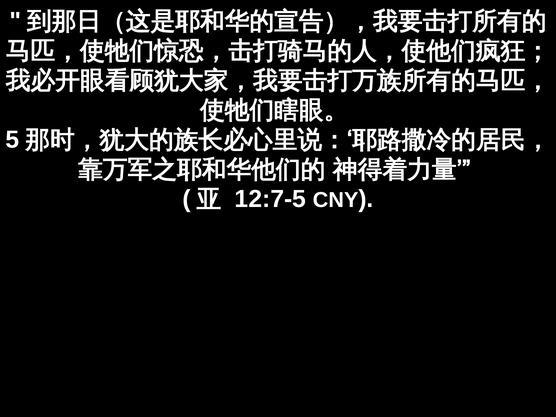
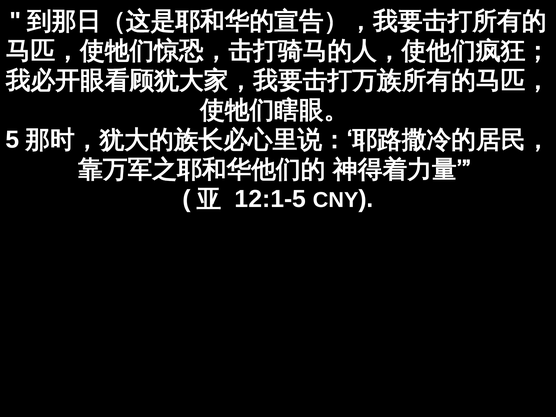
12:7-5: 12:7-5 -> 12:1-5
